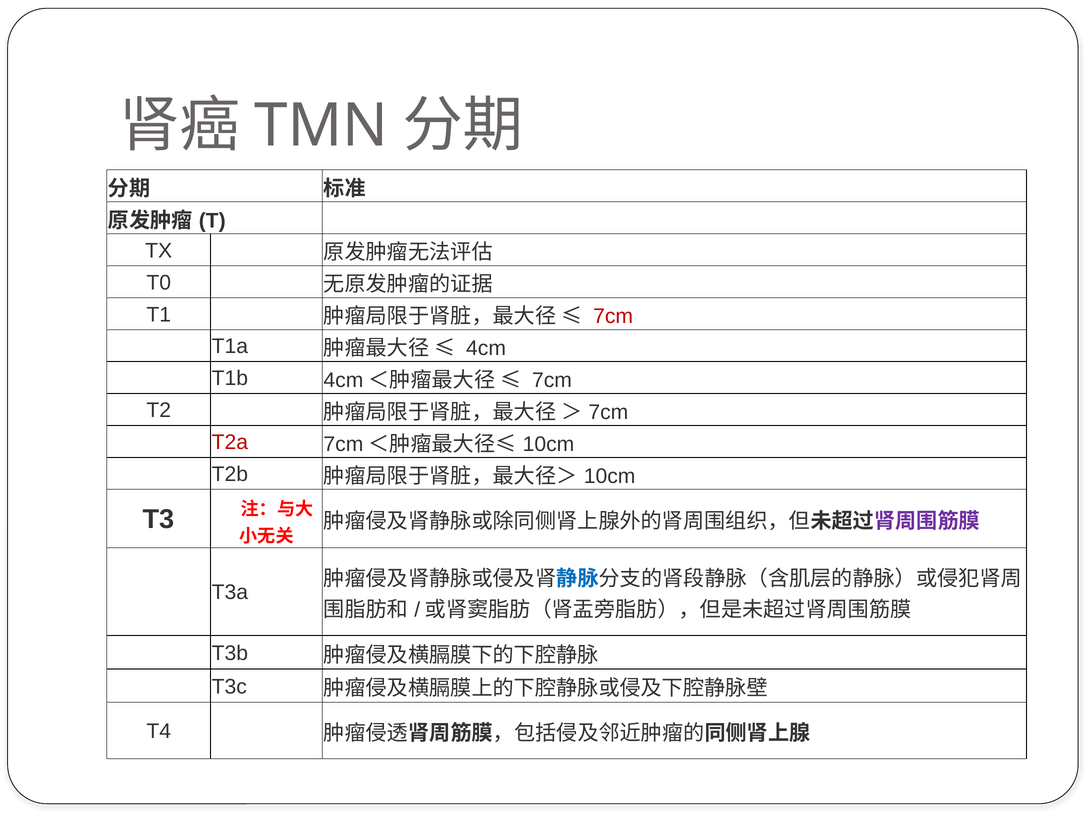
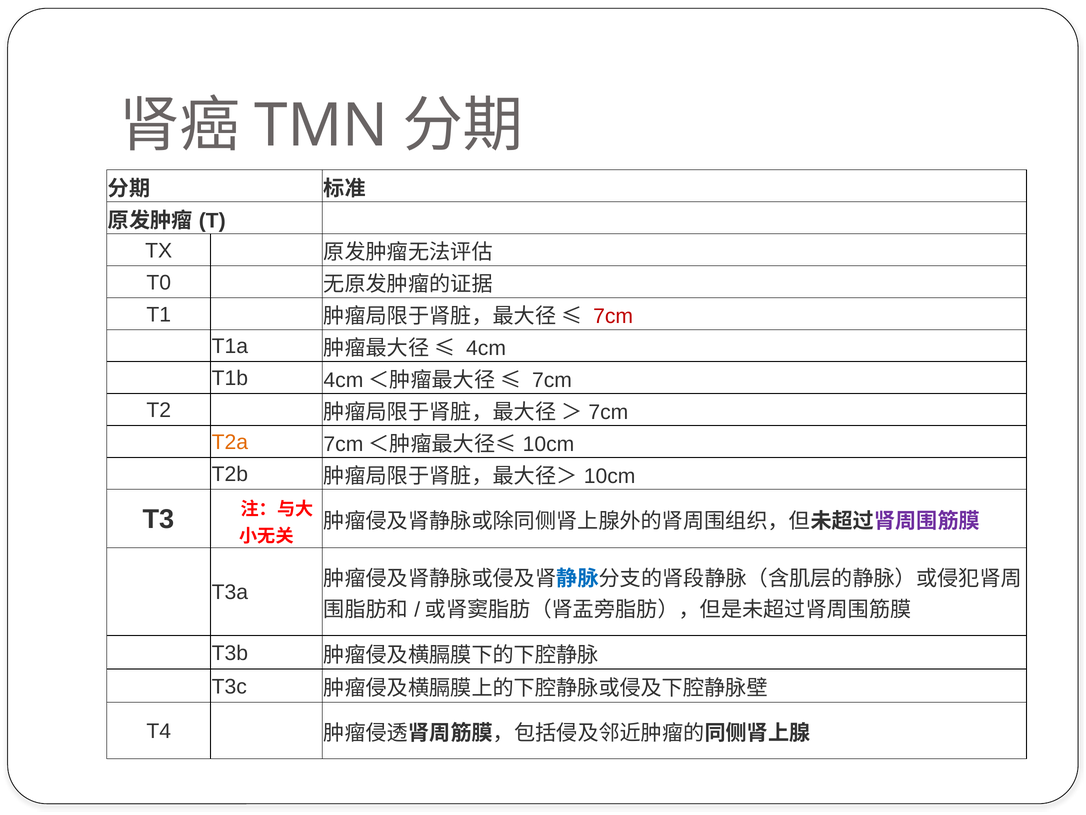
T2a colour: red -> orange
